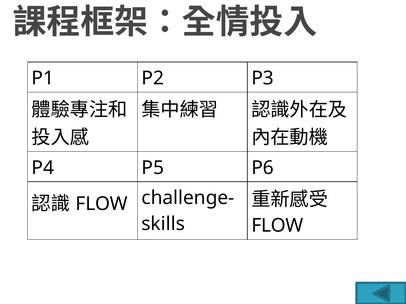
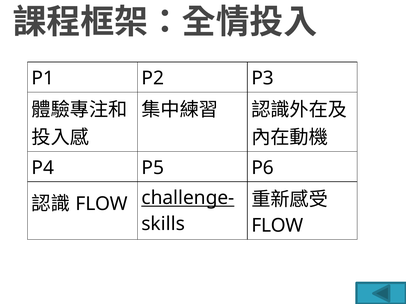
challenge- underline: none -> present
